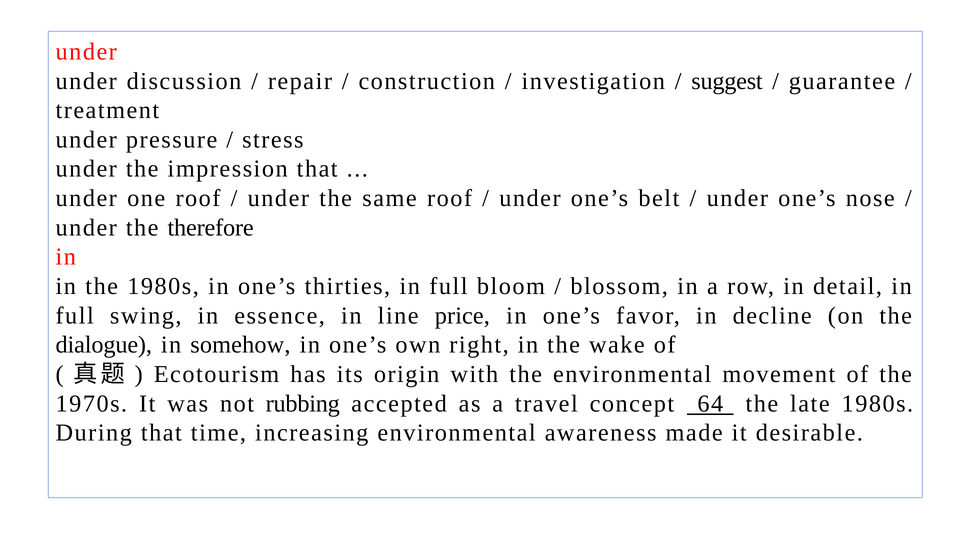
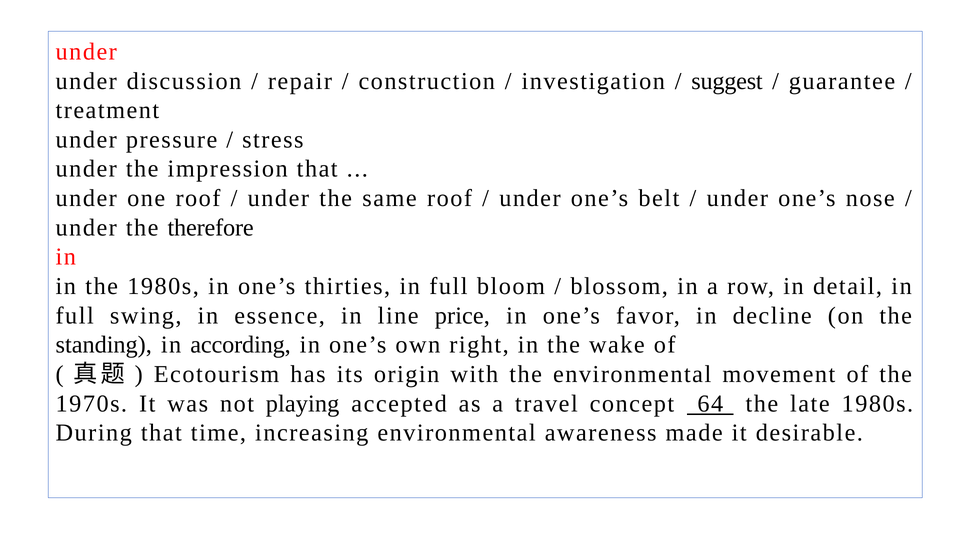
dialogue: dialogue -> standing
somehow: somehow -> according
rubbing: rubbing -> playing
